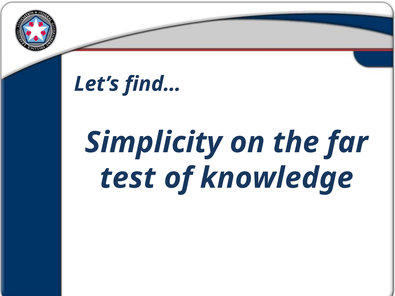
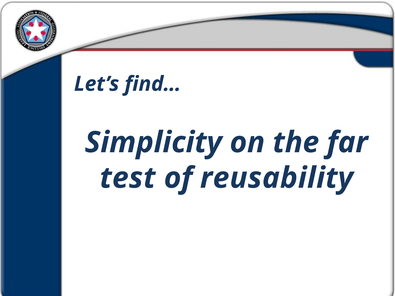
knowledge: knowledge -> reusability
